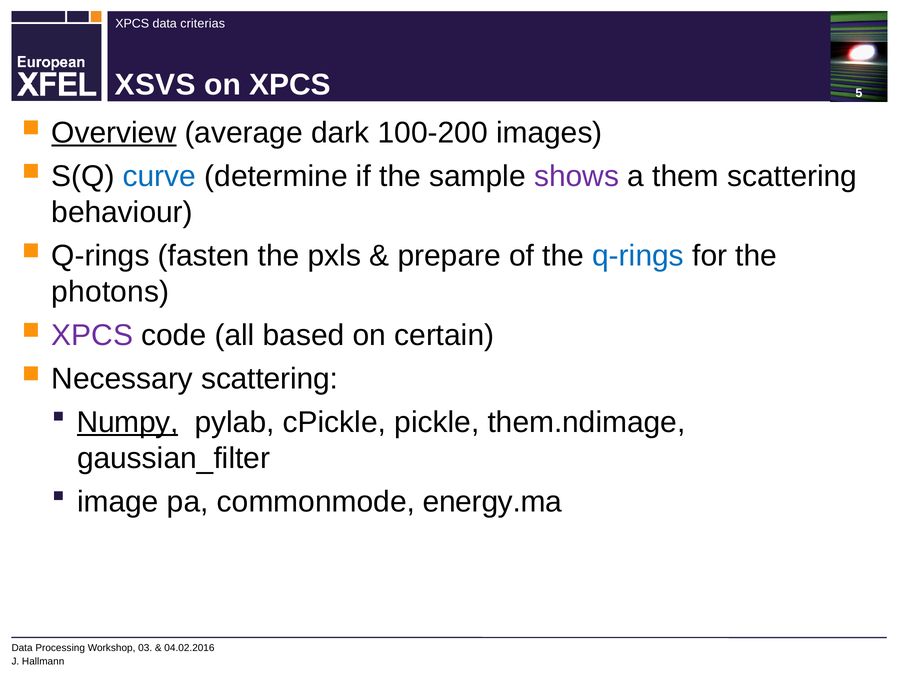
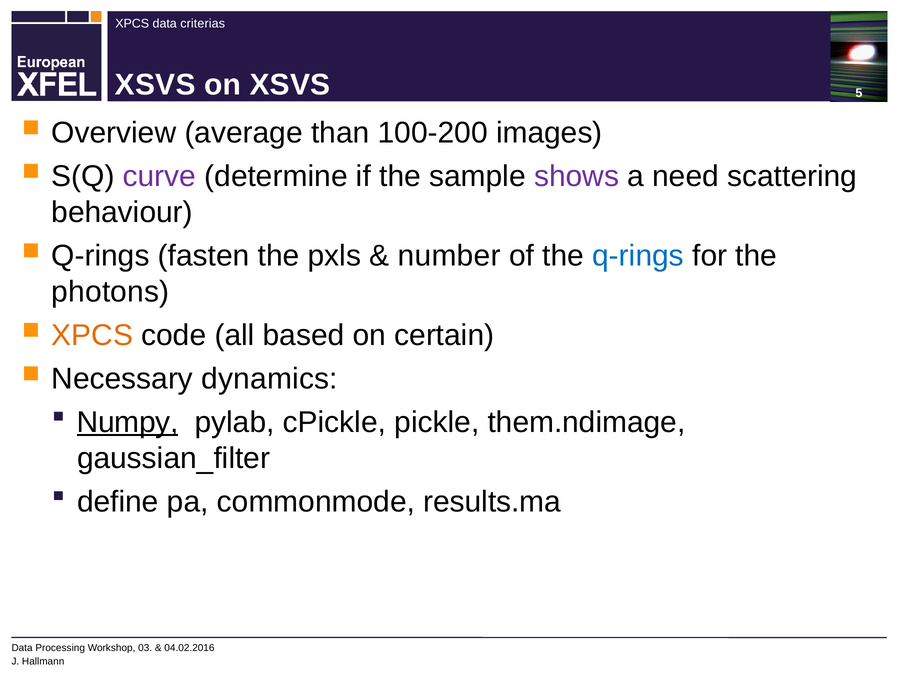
on XPCS: XPCS -> XSVS
Overview underline: present -> none
dark: dark -> than
curve colour: blue -> purple
them: them -> need
prepare: prepare -> number
XPCS at (92, 335) colour: purple -> orange
Necessary scattering: scattering -> dynamics
image: image -> define
energy.ma: energy.ma -> results.ma
